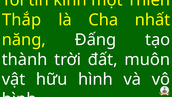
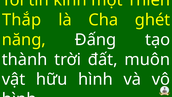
nhất: nhất -> ghét
